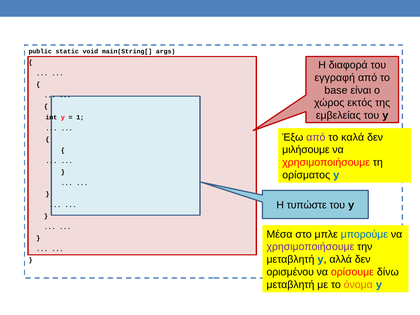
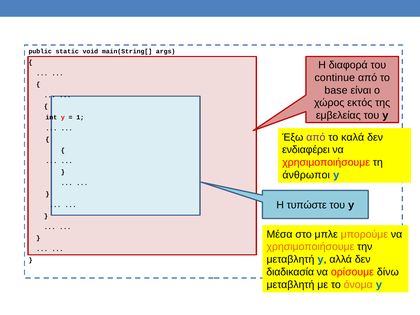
εγγραφή: εγγραφή -> continue
μιλήσουμε: μιλήσουμε -> ενδιαφέρει
ορίσματος: ορίσματος -> άνθρωποι
μπορούμε colour: blue -> orange
χρησιμοποιήσουμε at (310, 247) colour: purple -> orange
ορισμένου: ορισμένου -> διαδικασία
